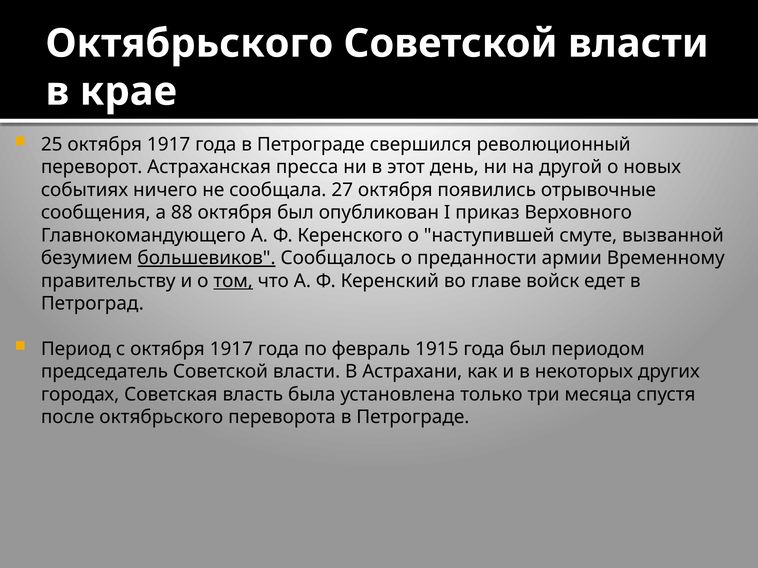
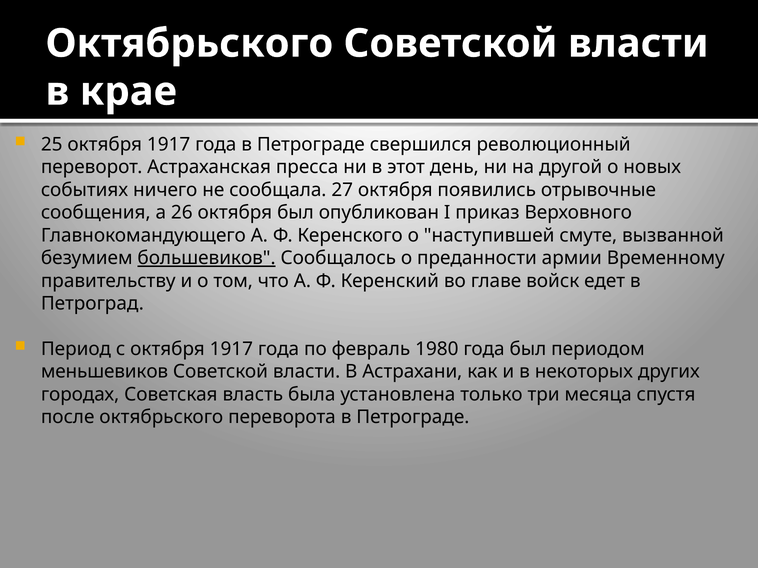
88: 88 -> 26
том underline: present -> none
1915: 1915 -> 1980
председатель: председатель -> меньшевиков
